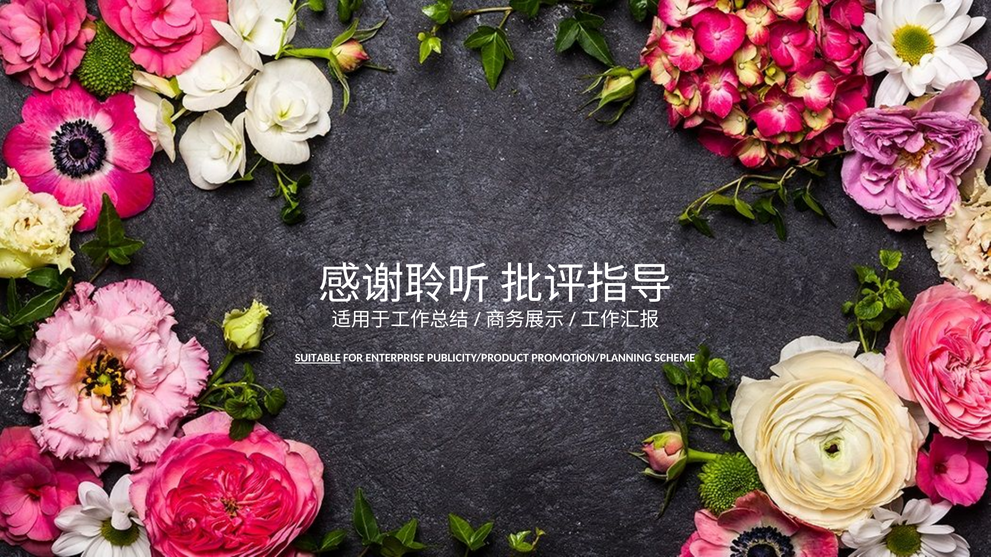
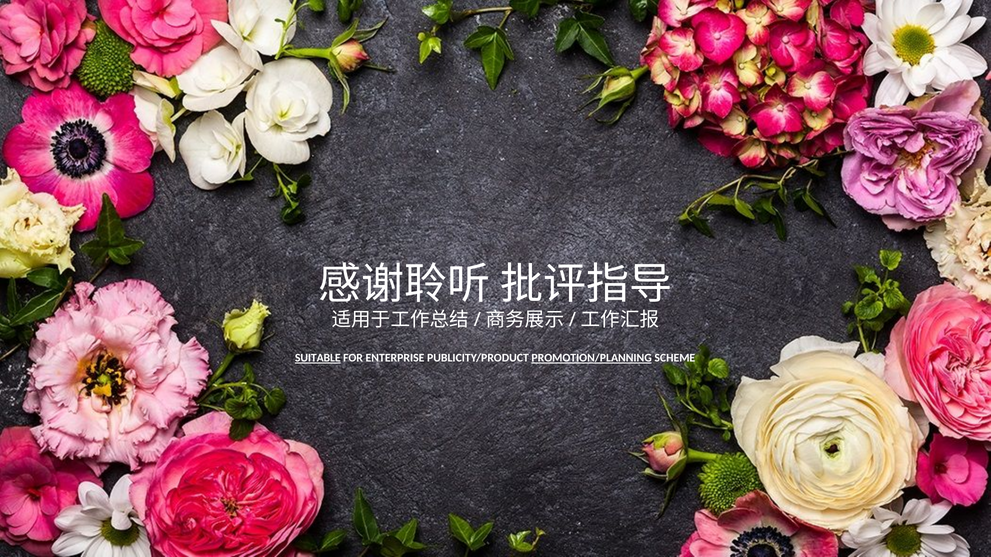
PROMOTION/PLANNING underline: none -> present
